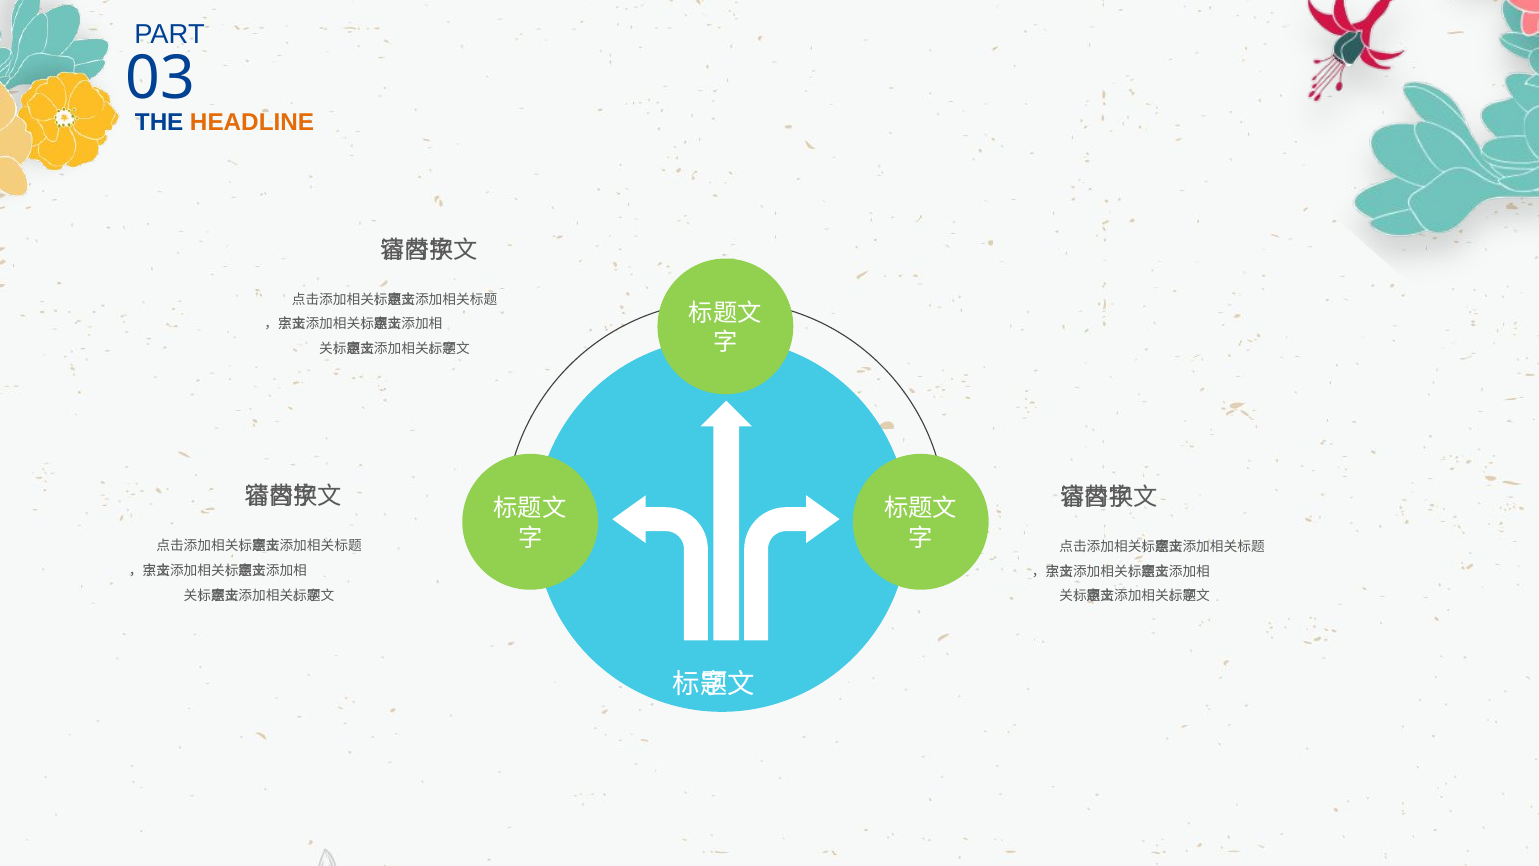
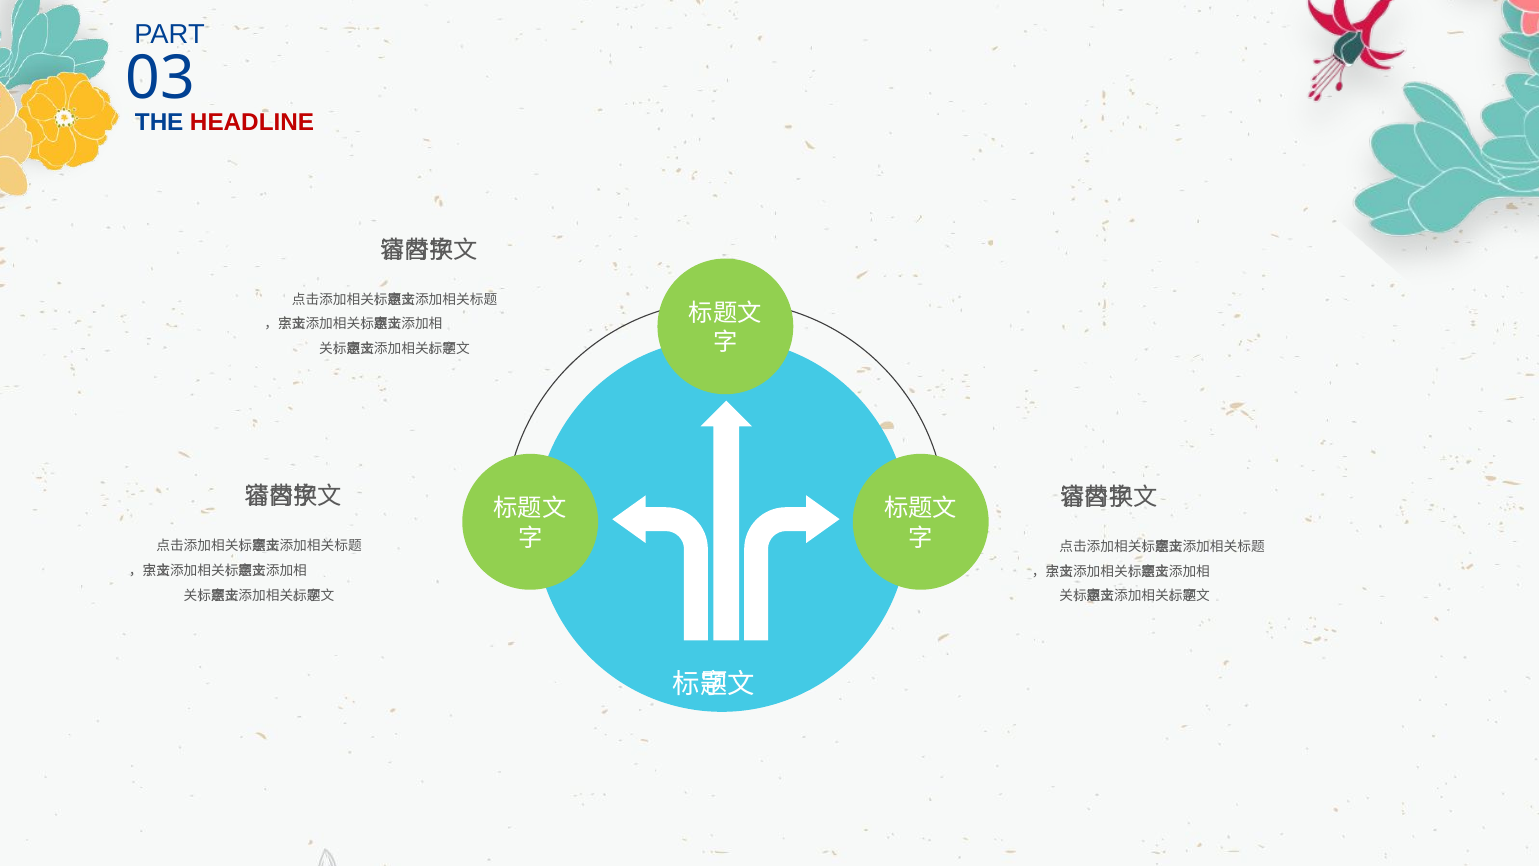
HEADLINE colour: orange -> red
